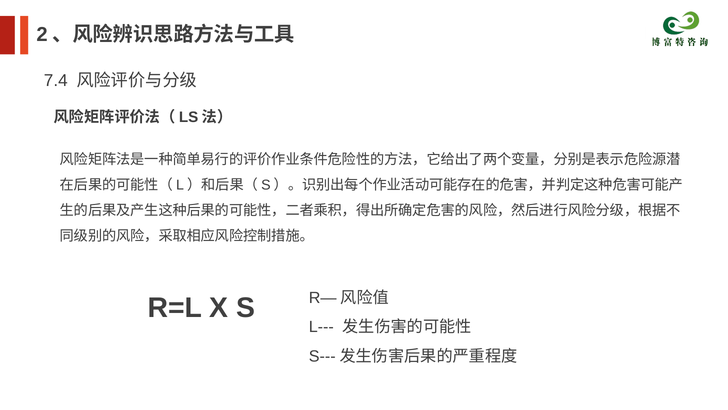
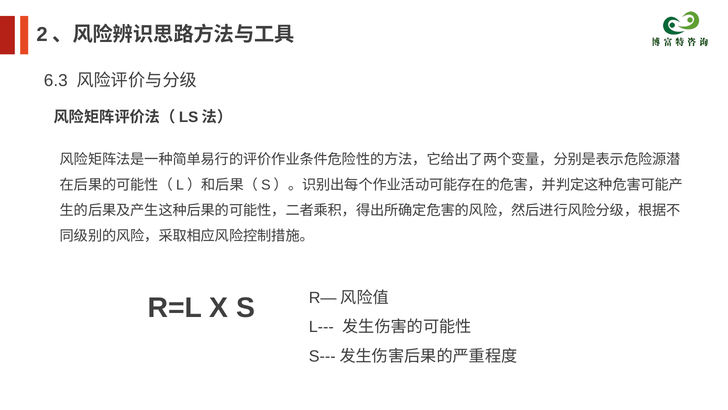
7.4: 7.4 -> 6.3
